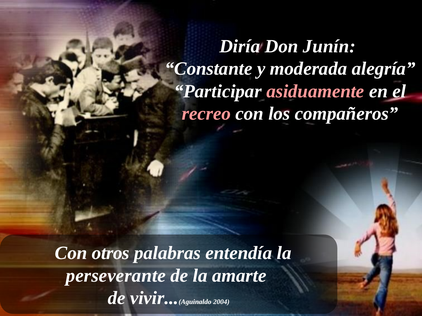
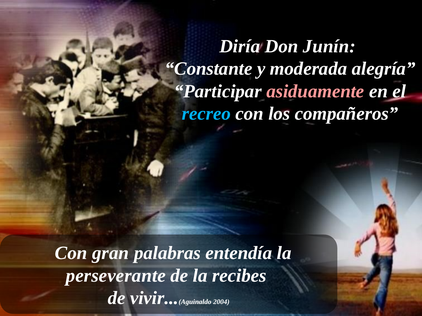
recreo colour: pink -> light blue
otros: otros -> gran
amarte: amarte -> recibes
